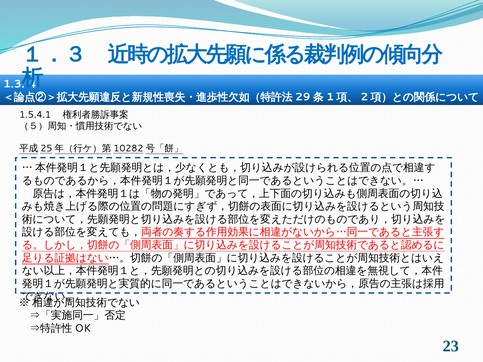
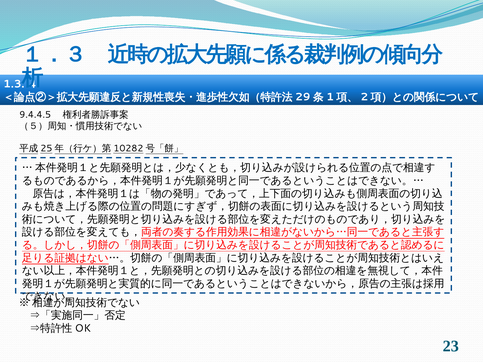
1.5.4.1: 1.5.4.1 -> 9.4.4.5
